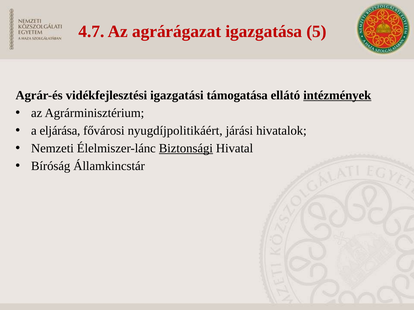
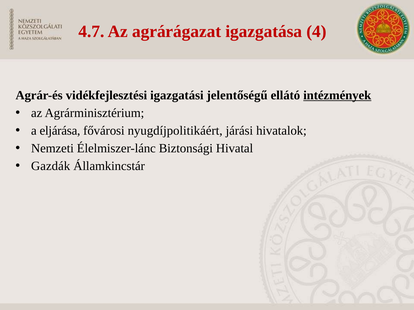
5: 5 -> 4
támogatása: támogatása -> jelentőségű
Biztonsági underline: present -> none
Bíróság: Bíróság -> Gazdák
